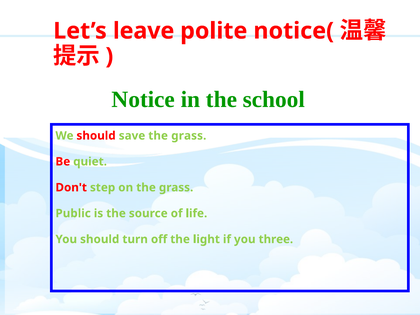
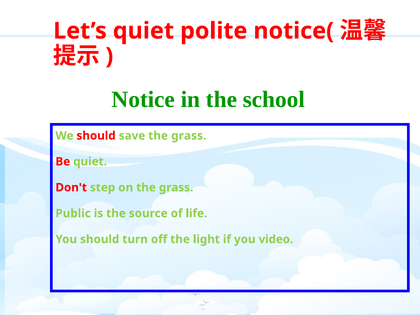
Let’s leave: leave -> quiet
three: three -> video
